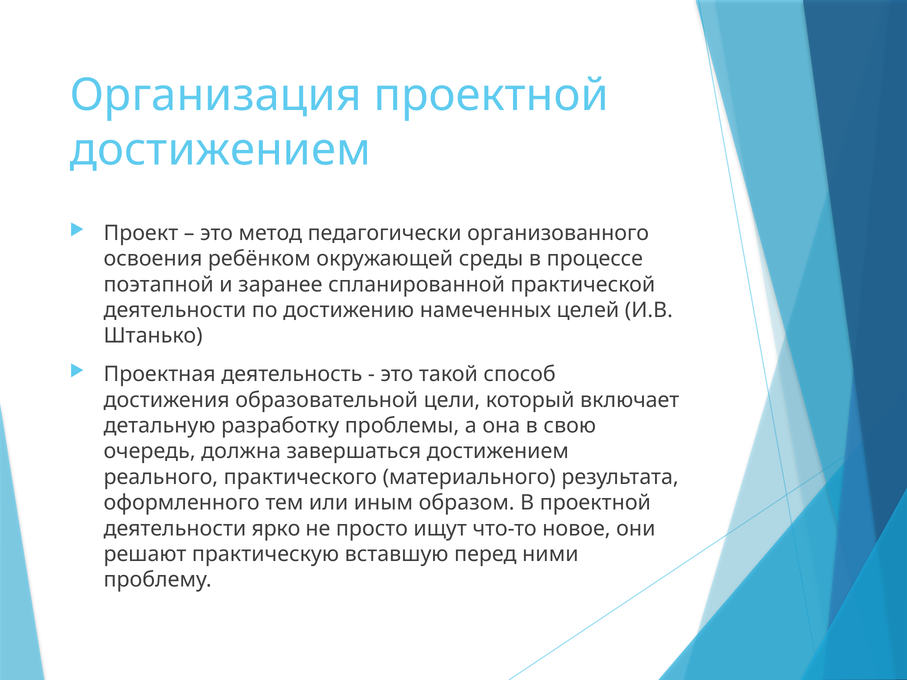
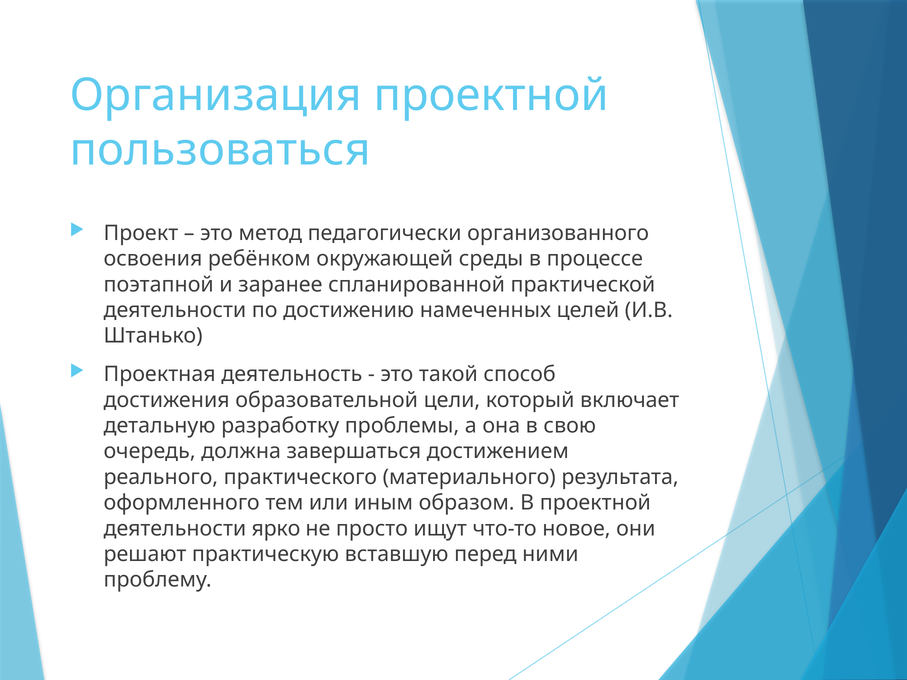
достижением at (220, 150): достижением -> пользоваться
